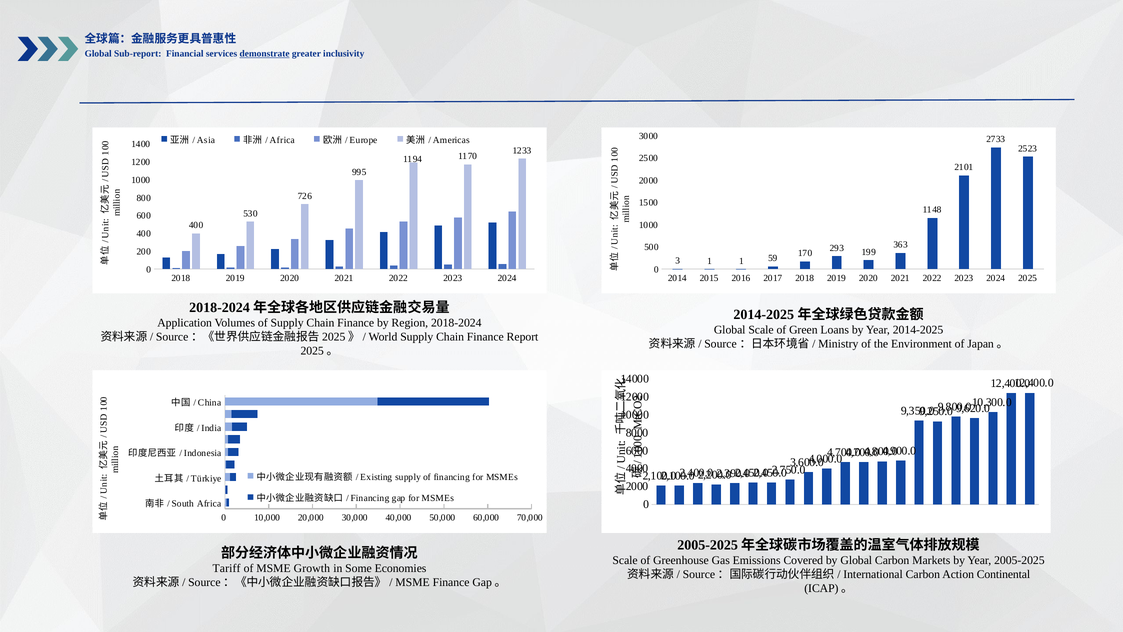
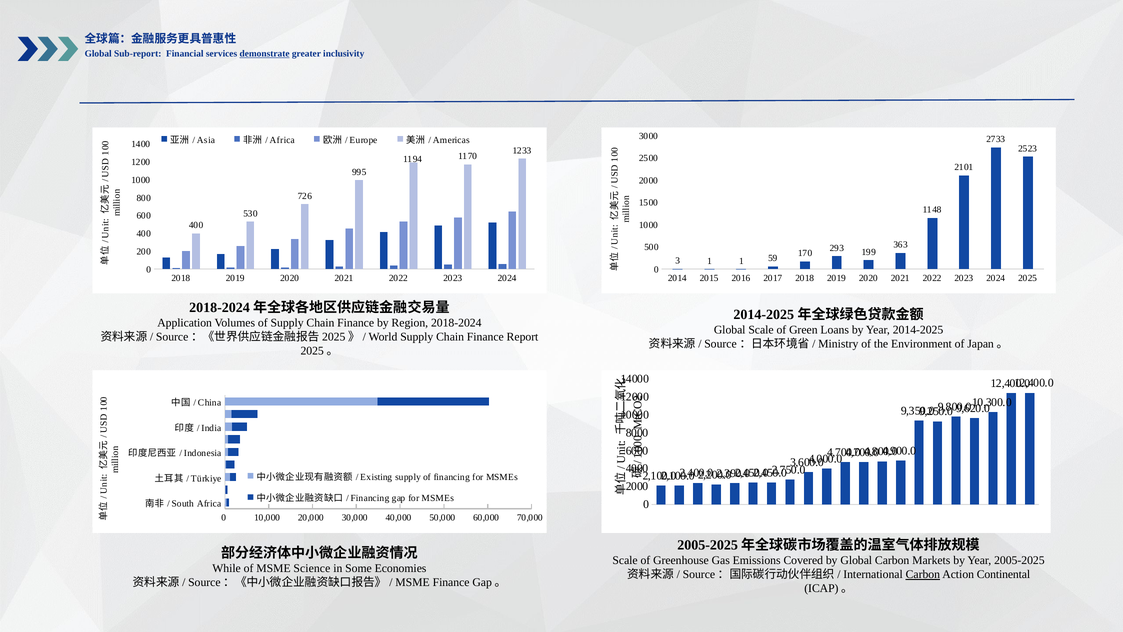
Tariff: Tariff -> While
Growth: Growth -> Science
Carbon at (923, 574) underline: none -> present
